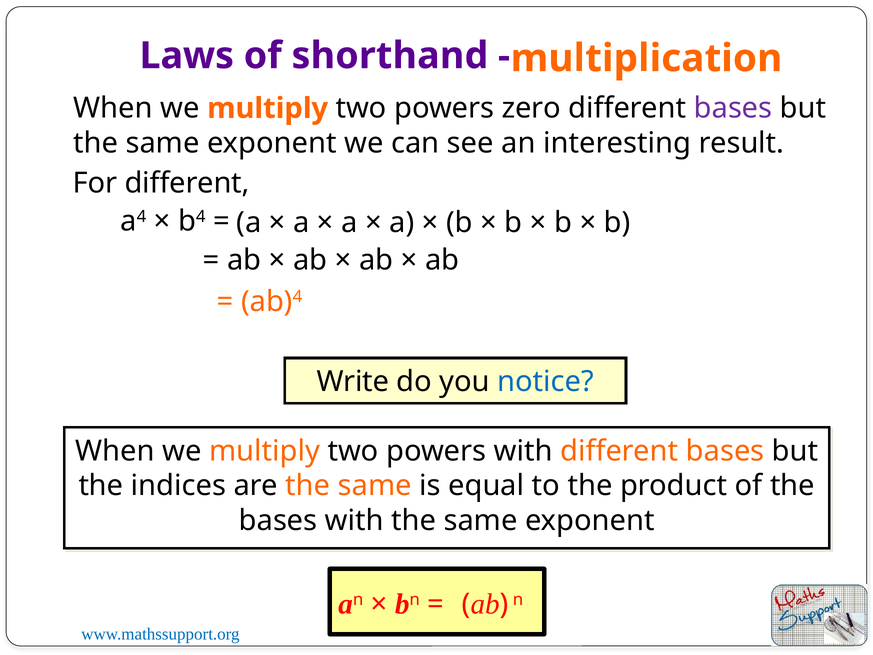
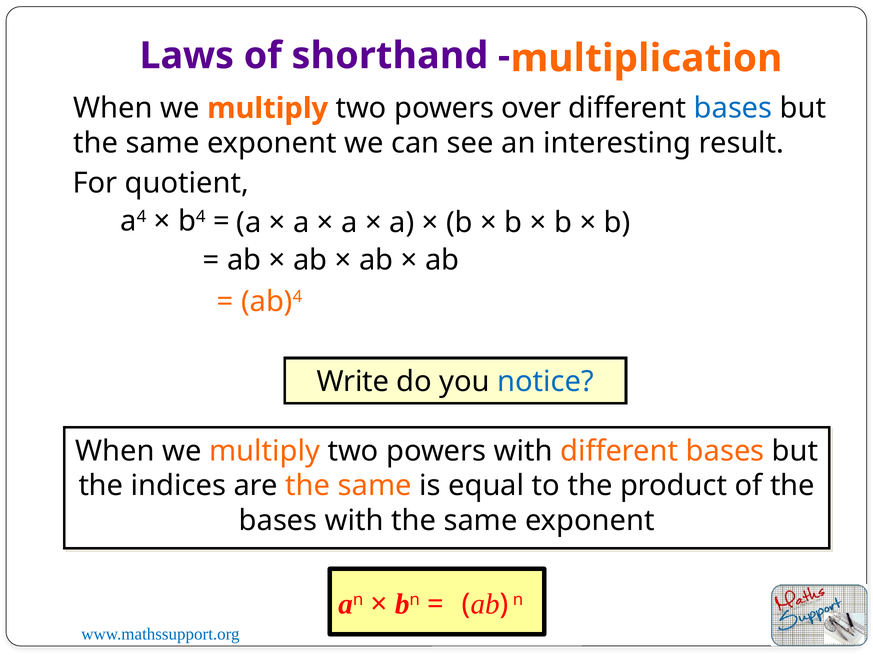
zero: zero -> over
bases at (733, 108) colour: purple -> blue
For different: different -> quotient
